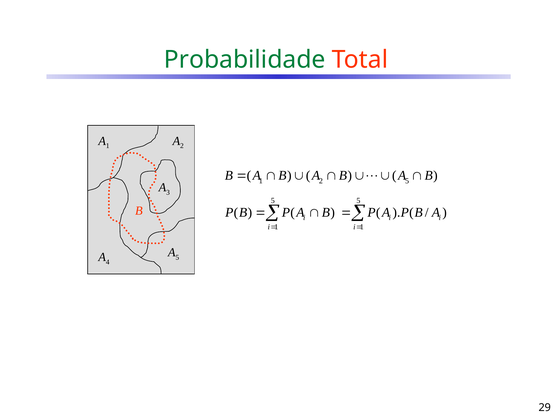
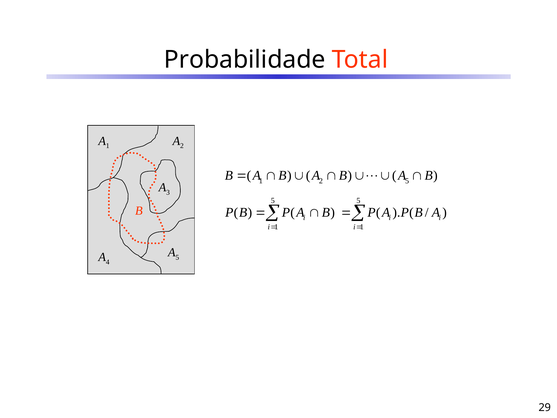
Probabilidade colour: green -> black
